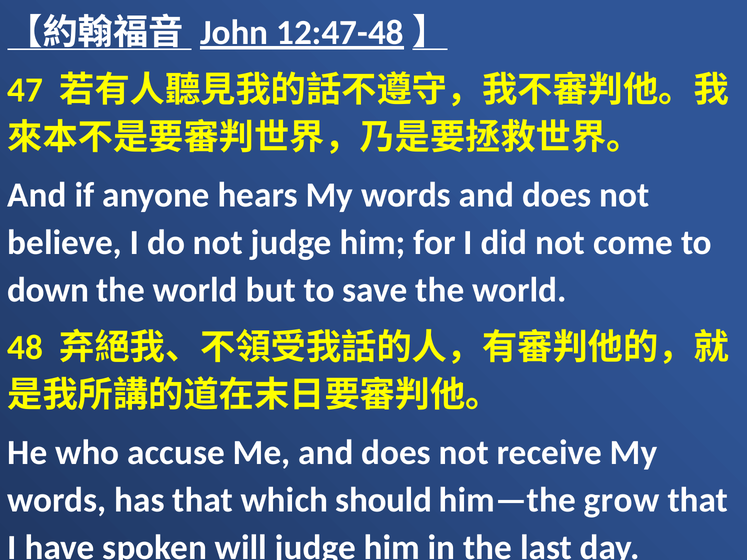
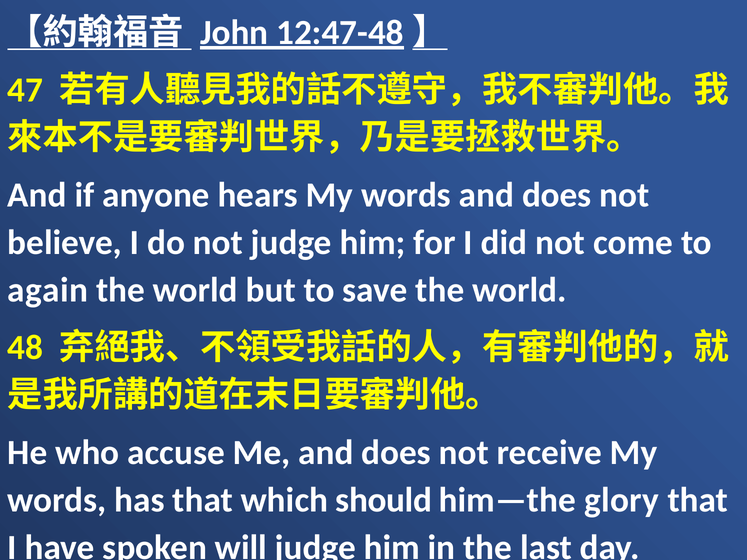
down: down -> again
grow: grow -> glory
